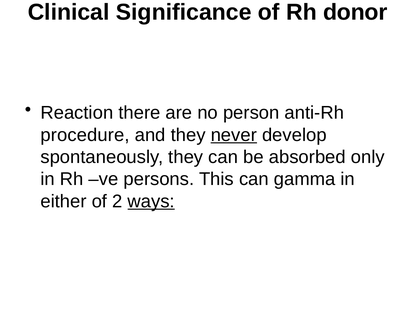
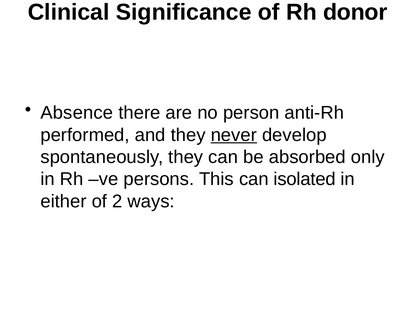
Reaction: Reaction -> Absence
procedure: procedure -> performed
gamma: gamma -> isolated
ways underline: present -> none
